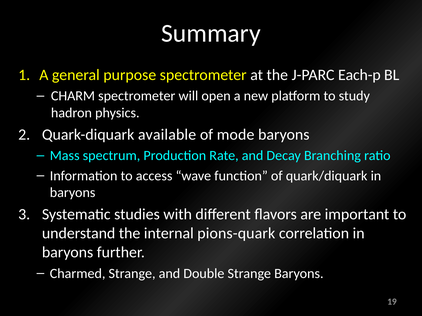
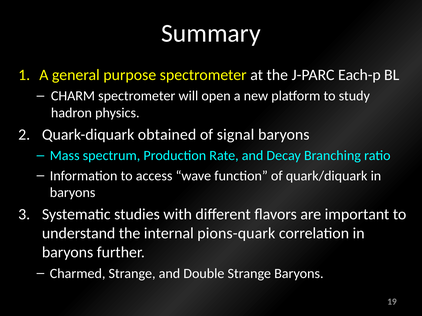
available: available -> obtained
mode: mode -> signal
